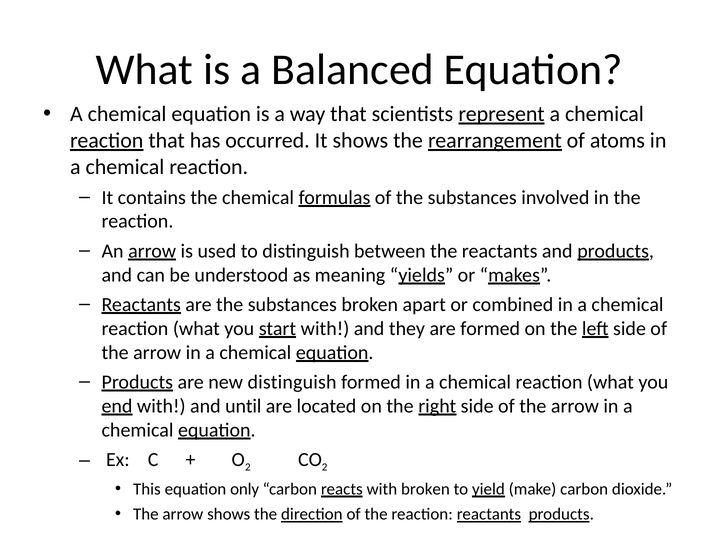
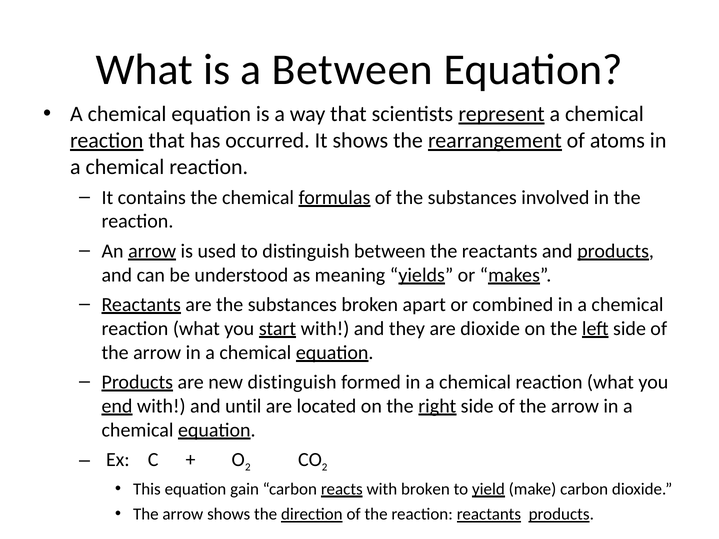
a Balanced: Balanced -> Between
are formed: formed -> dioxide
only: only -> gain
